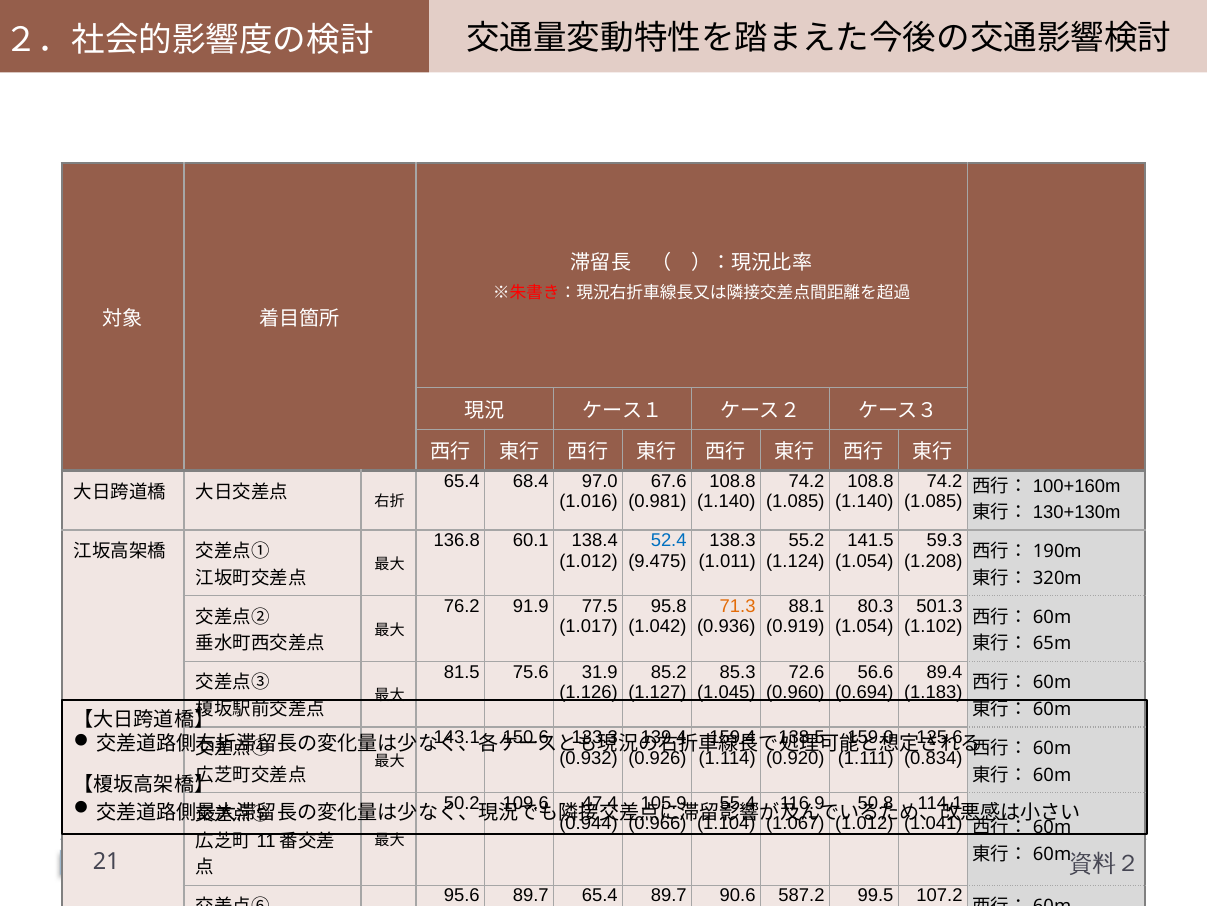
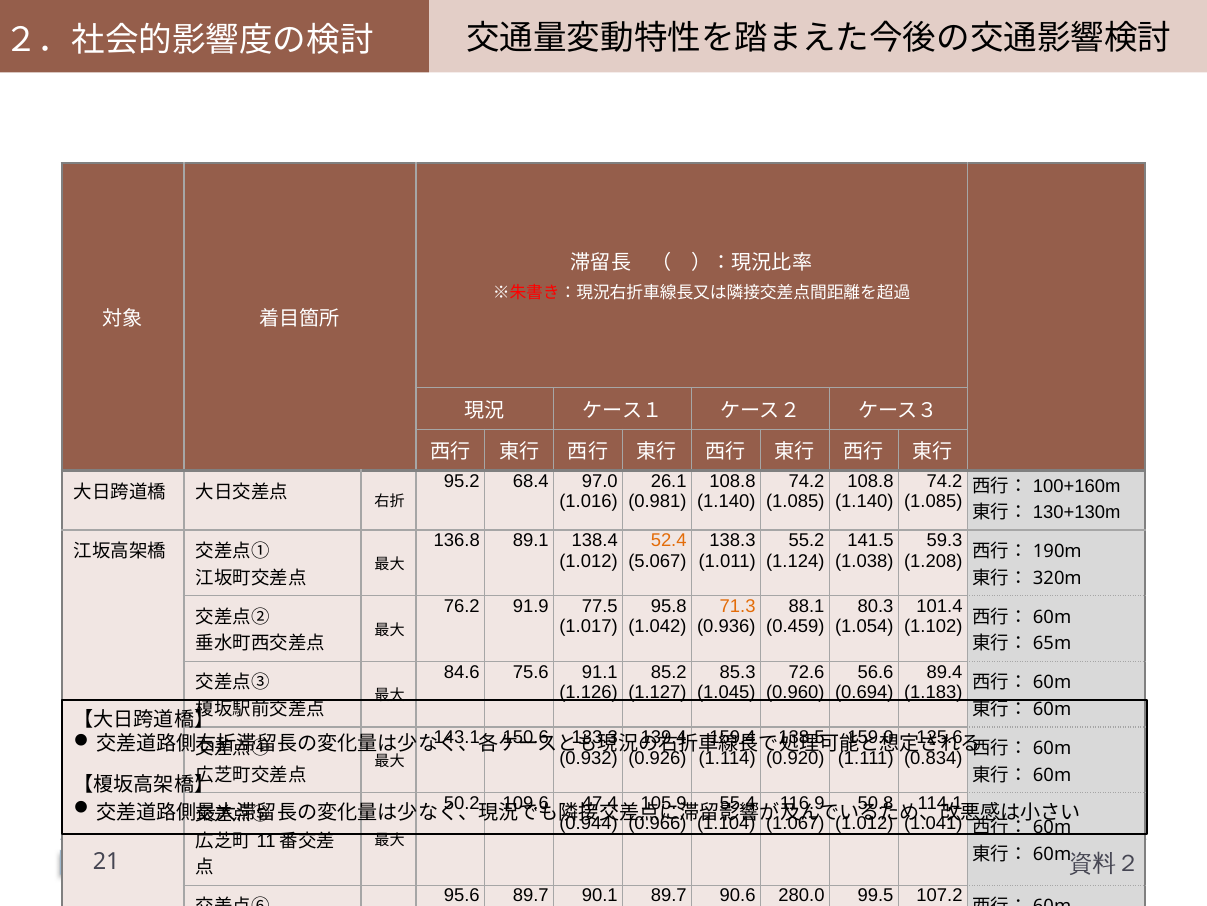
65.4 at (462, 481): 65.4 -> 95.2
67.6: 67.6 -> 26.1
60.1: 60.1 -> 89.1
52.4 colour: blue -> orange
9.475: 9.475 -> 5.067
1.124 1.054: 1.054 -> 1.038
501.3: 501.3 -> 101.4
0.919: 0.919 -> 0.459
81.5: 81.5 -> 84.6
31.9: 31.9 -> 91.1
89.7 65.4: 65.4 -> 90.1
587.2: 587.2 -> 280.0
